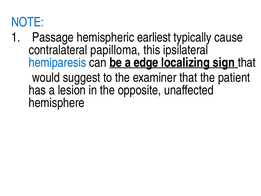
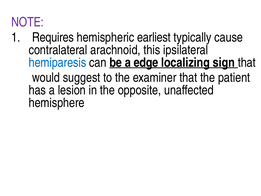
NOTE colour: blue -> purple
Passage: Passage -> Requires
papilloma: papilloma -> arachnoid
